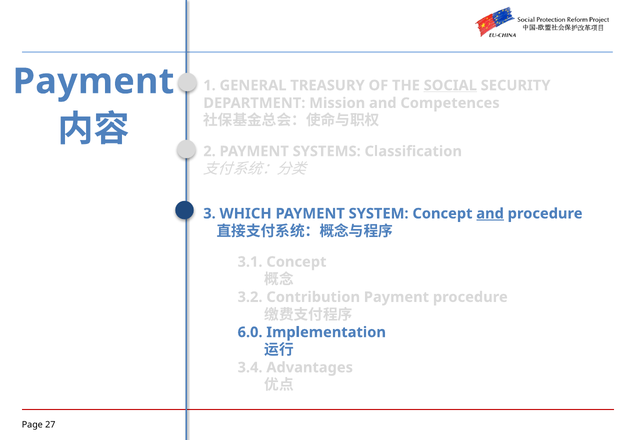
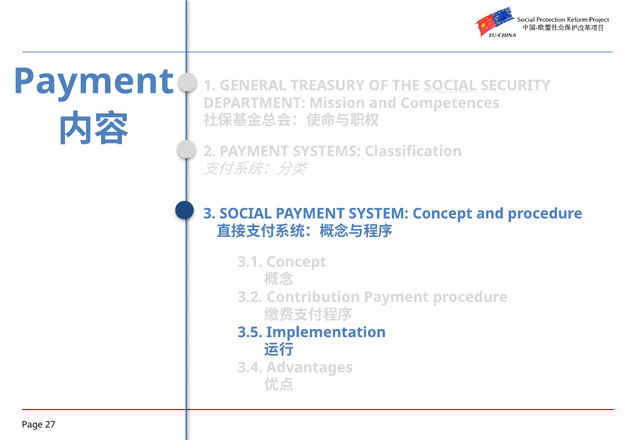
3 WHICH: WHICH -> SOCIAL
and at (490, 214) underline: present -> none
6.0: 6.0 -> 3.5
